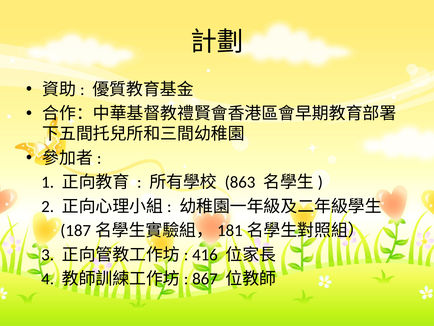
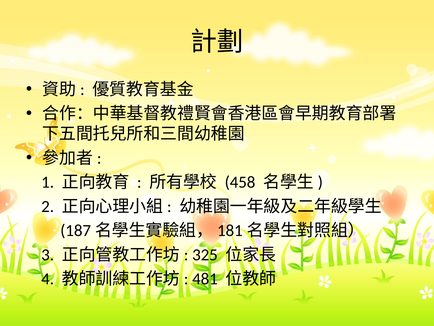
863: 863 -> 458
416: 416 -> 325
867: 867 -> 481
